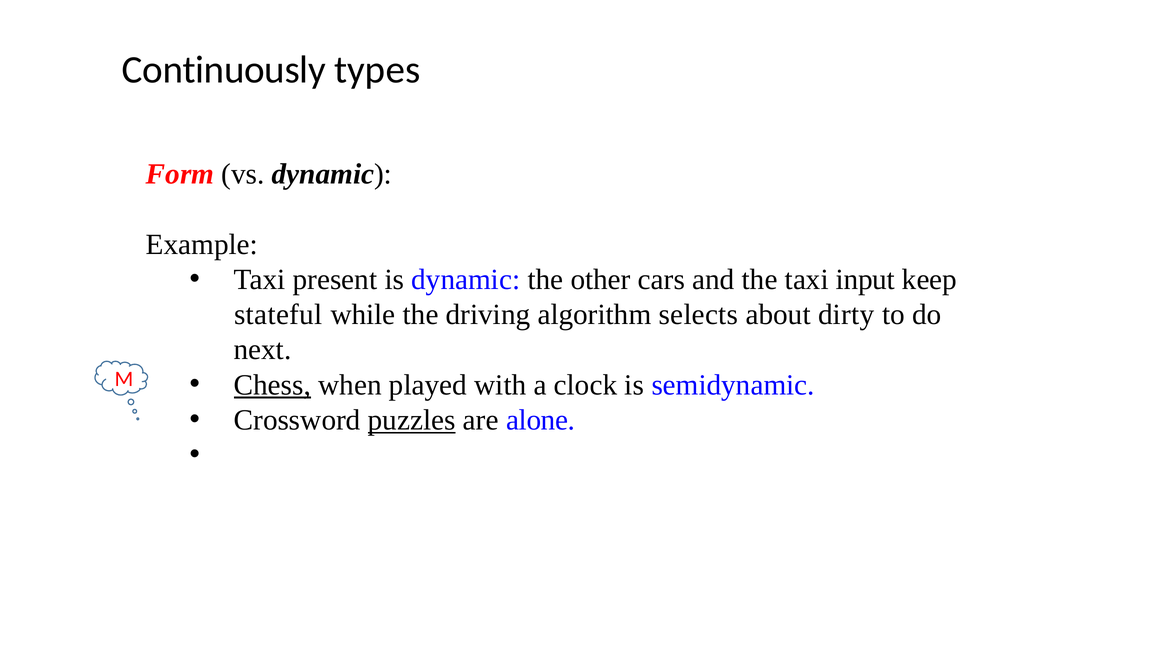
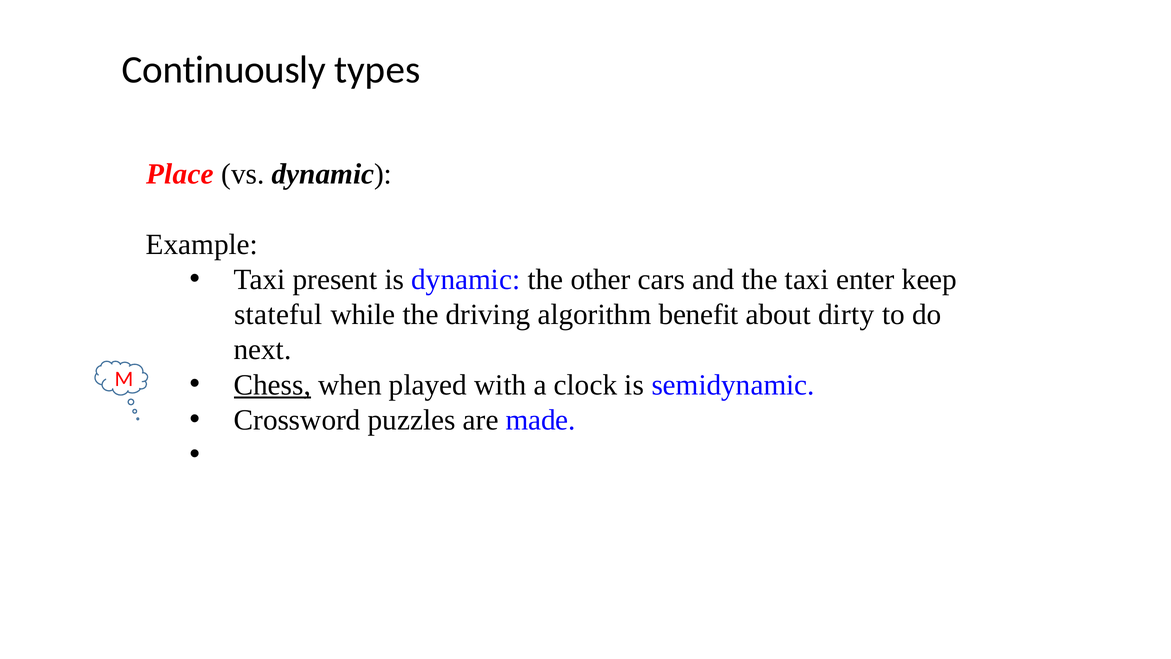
Form: Form -> Place
input: input -> enter
selects: selects -> benefit
puzzles underline: present -> none
alone: alone -> made
